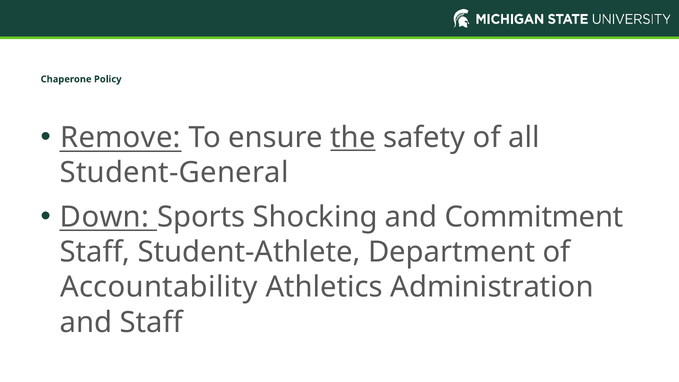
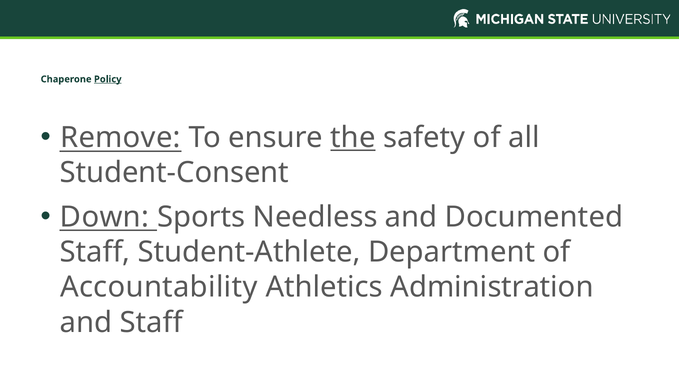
Policy underline: none -> present
Student-General: Student-General -> Student-Consent
Shocking: Shocking -> Needless
Commitment: Commitment -> Documented
